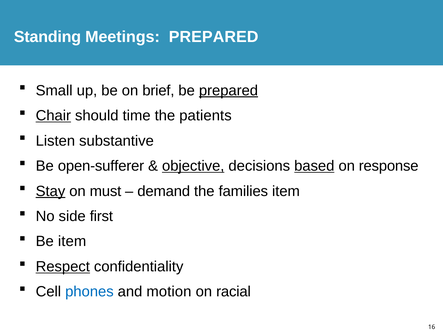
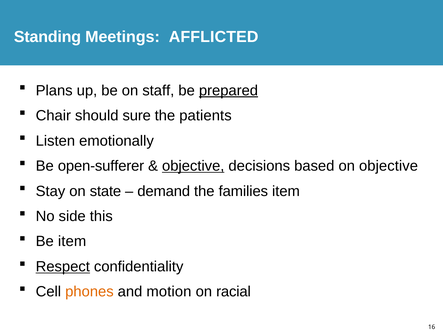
Meetings PREPARED: PREPARED -> AFFLICTED
Small: Small -> Plans
brief: brief -> staff
Chair underline: present -> none
time: time -> sure
substantive: substantive -> emotionally
based underline: present -> none
on response: response -> objective
Stay underline: present -> none
must: must -> state
first: first -> this
phones colour: blue -> orange
